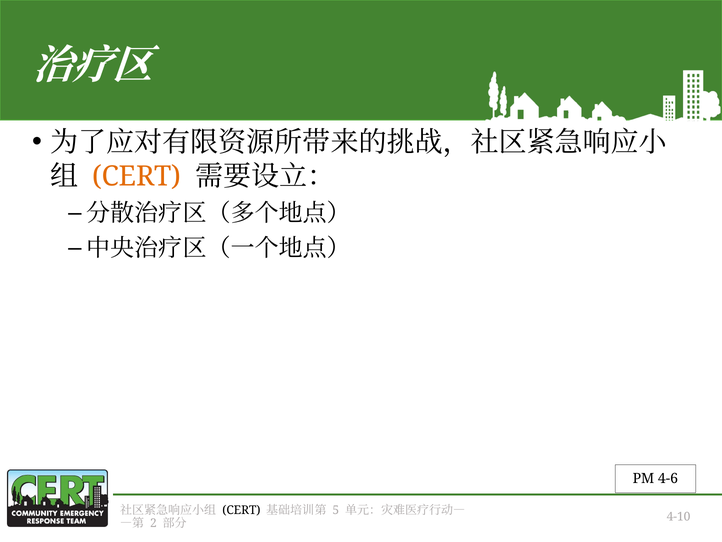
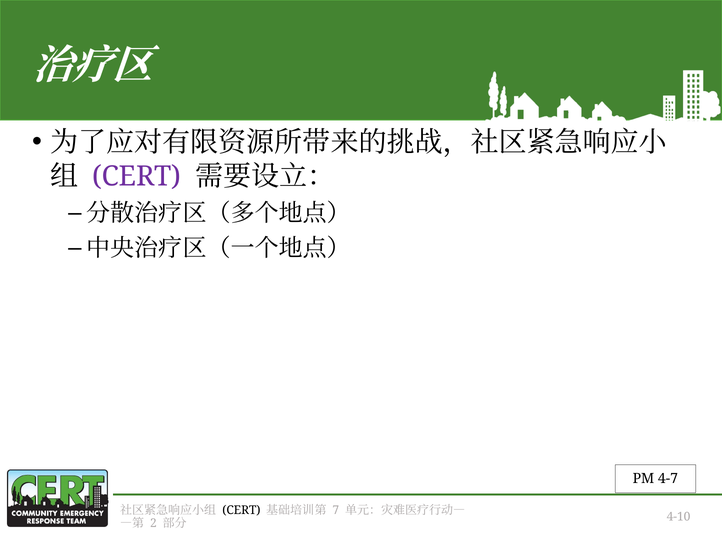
CERT at (137, 176) colour: orange -> purple
4-6: 4-6 -> 4-7
5: 5 -> 7
